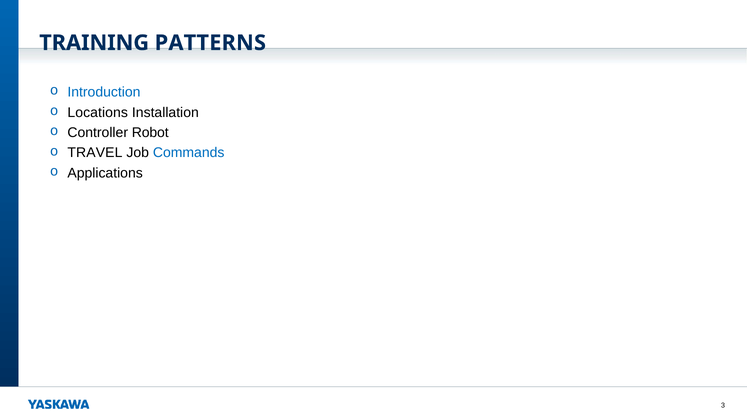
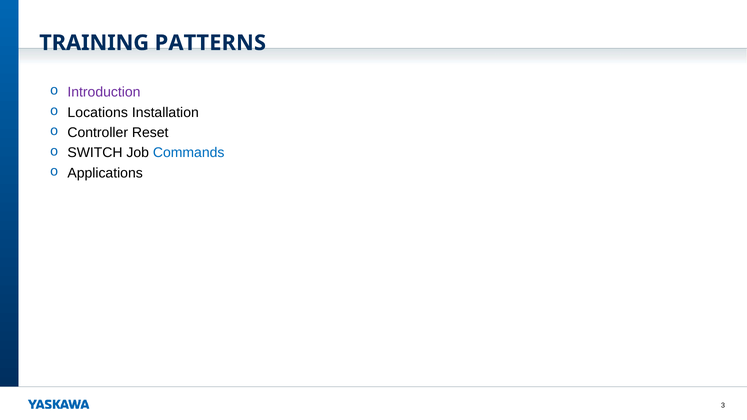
Introduction colour: blue -> purple
Robot: Robot -> Reset
TRAVEL: TRAVEL -> SWITCH
